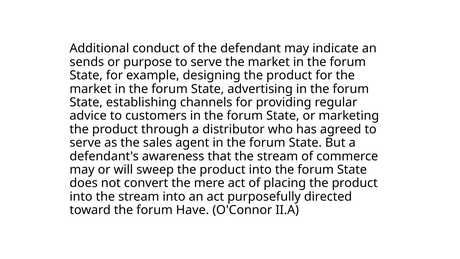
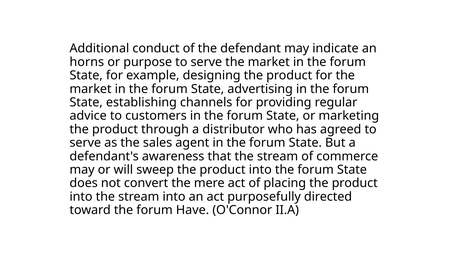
sends: sends -> horns
